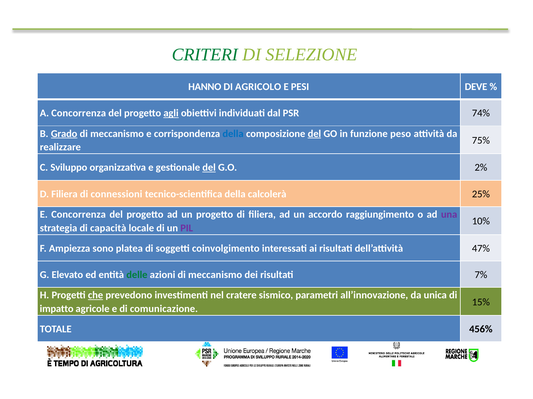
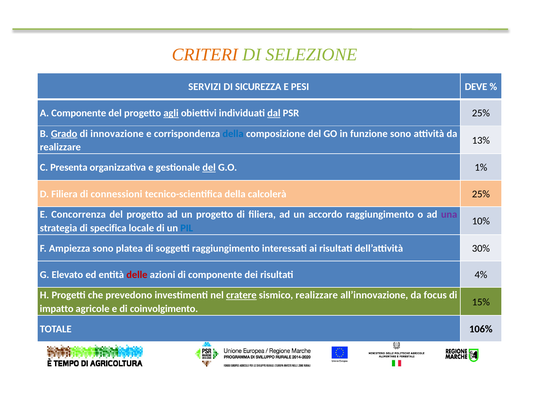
CRITERI colour: green -> orange
HANNO: HANNO -> SERVIZI
AGRICOLO: AGRICOLO -> SICUREZZA
A Concorrenza: Concorrenza -> Componente
dal underline: none -> present
PSR 74%: 74% -> 25%
meccanismo at (117, 134): meccanismo -> innovazione
del at (314, 134) underline: present -> none
funzione peso: peso -> sono
75%: 75% -> 13%
Sviluppo: Sviluppo -> Presenta
2%: 2% -> 1%
capacità: capacità -> specifica
PIL colour: purple -> blue
soggetti coinvolgimento: coinvolgimento -> raggiungimento
47%: 47% -> 30%
delle colour: green -> red
azioni di meccanismo: meccanismo -> componente
7%: 7% -> 4%
che underline: present -> none
cratere underline: none -> present
sismico parametri: parametri -> realizzare
unica: unica -> focus
comunicazione: comunicazione -> coinvolgimento
456%: 456% -> 106%
